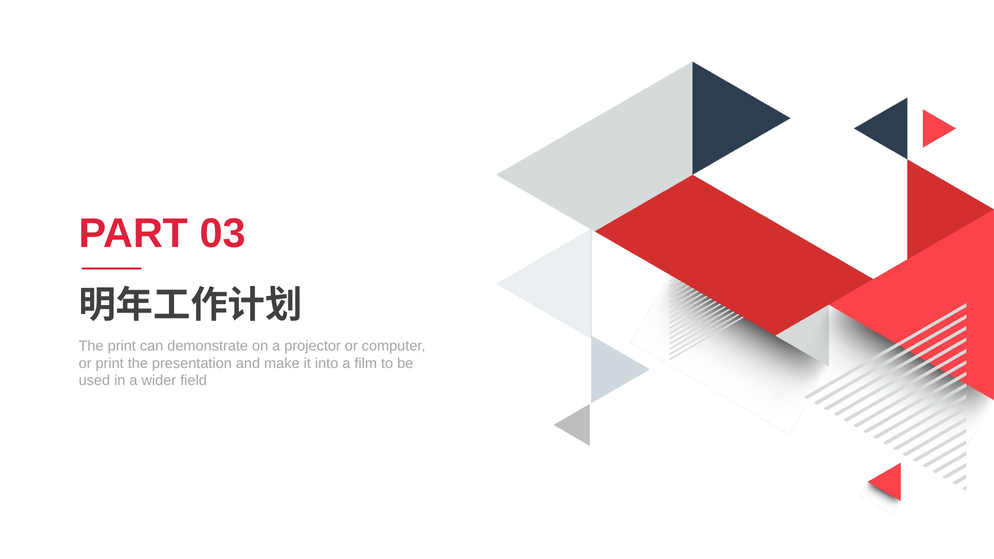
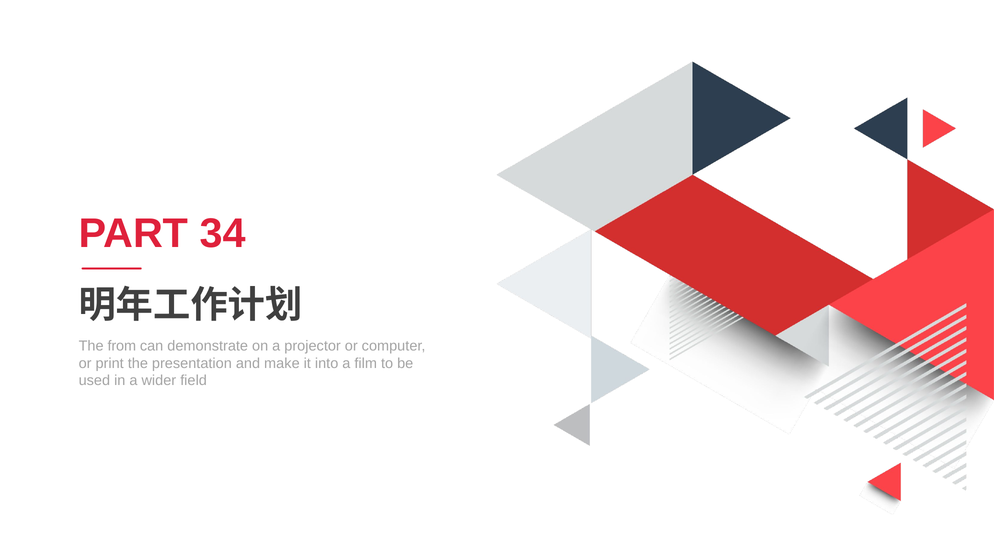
03: 03 -> 34
The print: print -> from
